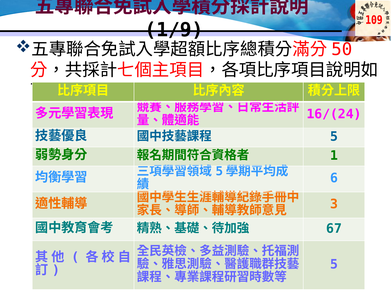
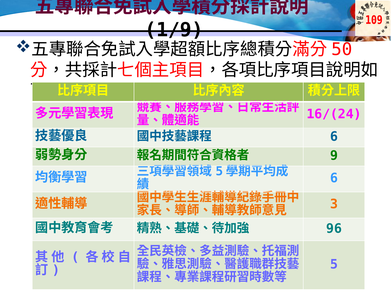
5 at (334, 137): 5 -> 6
1: 1 -> 9
67: 67 -> 96
